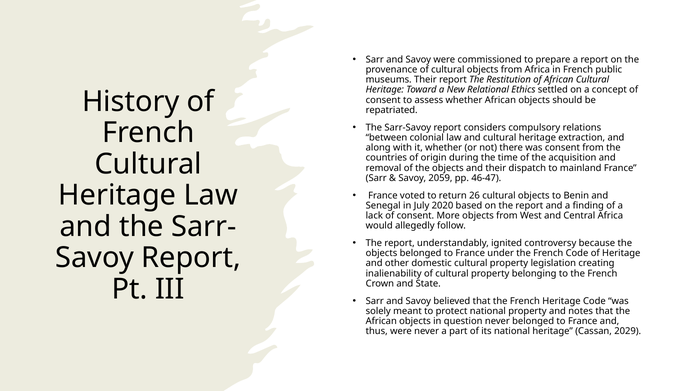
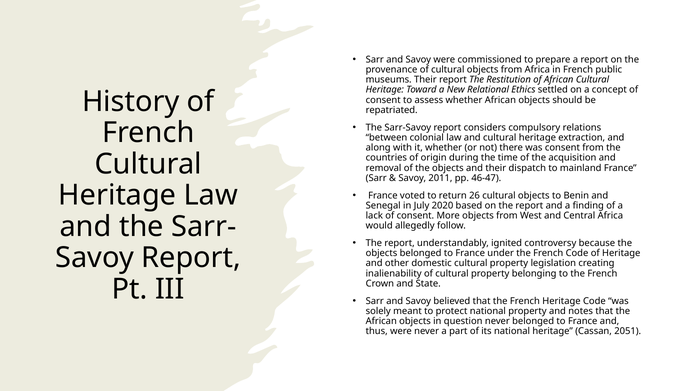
2059: 2059 -> 2011
2029: 2029 -> 2051
